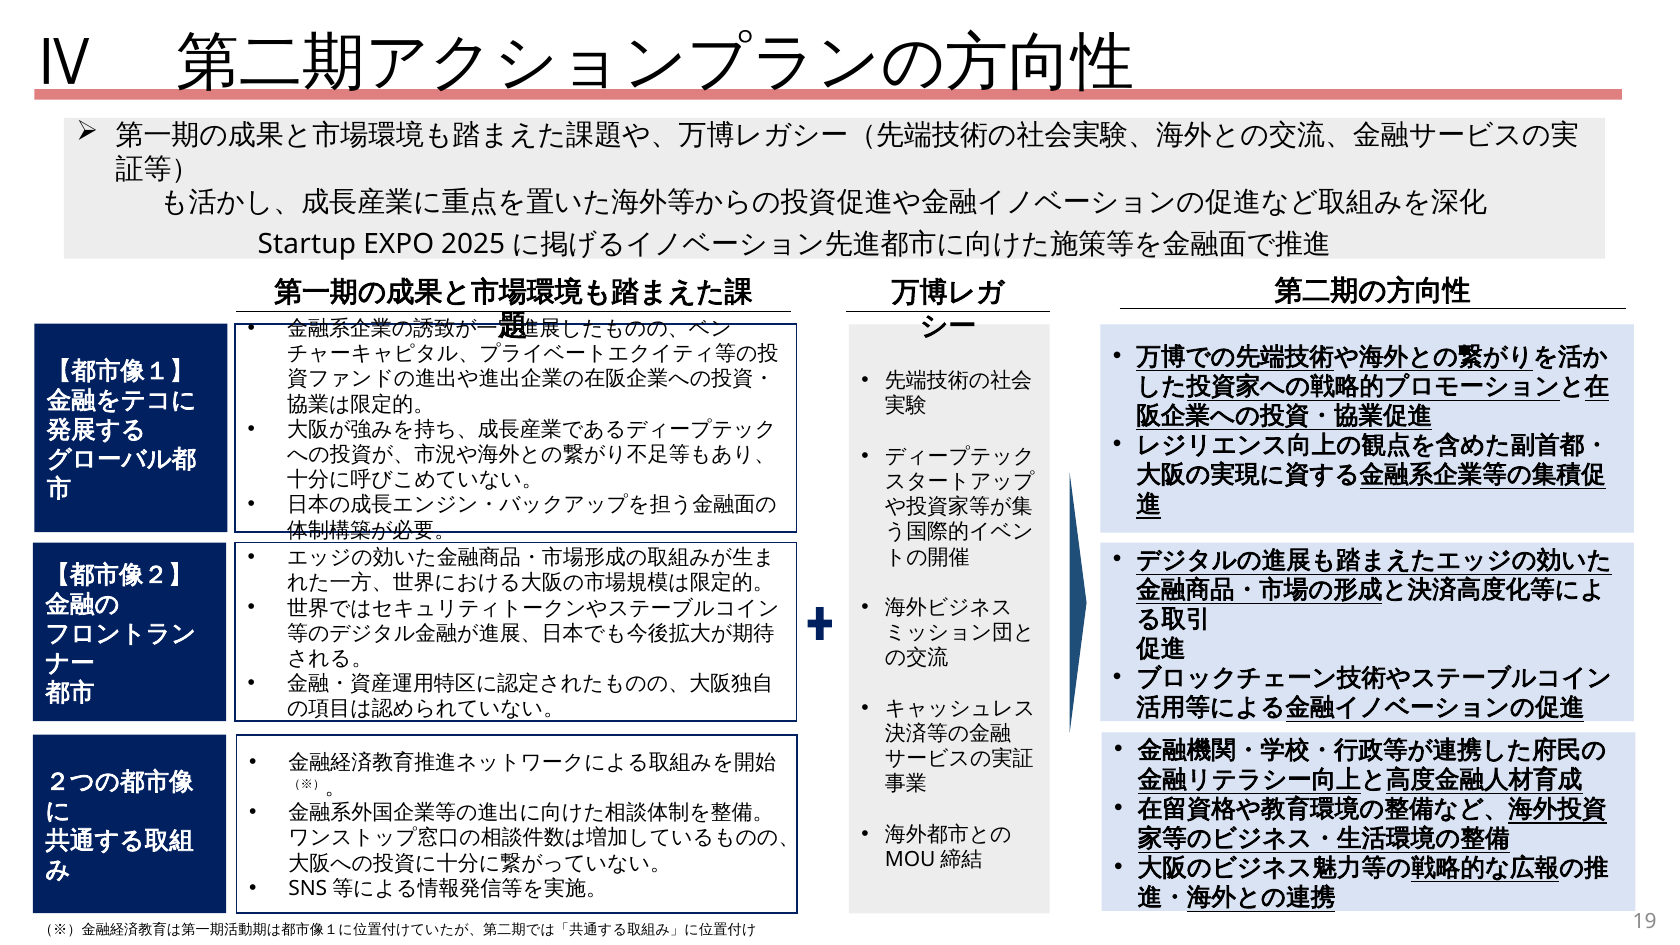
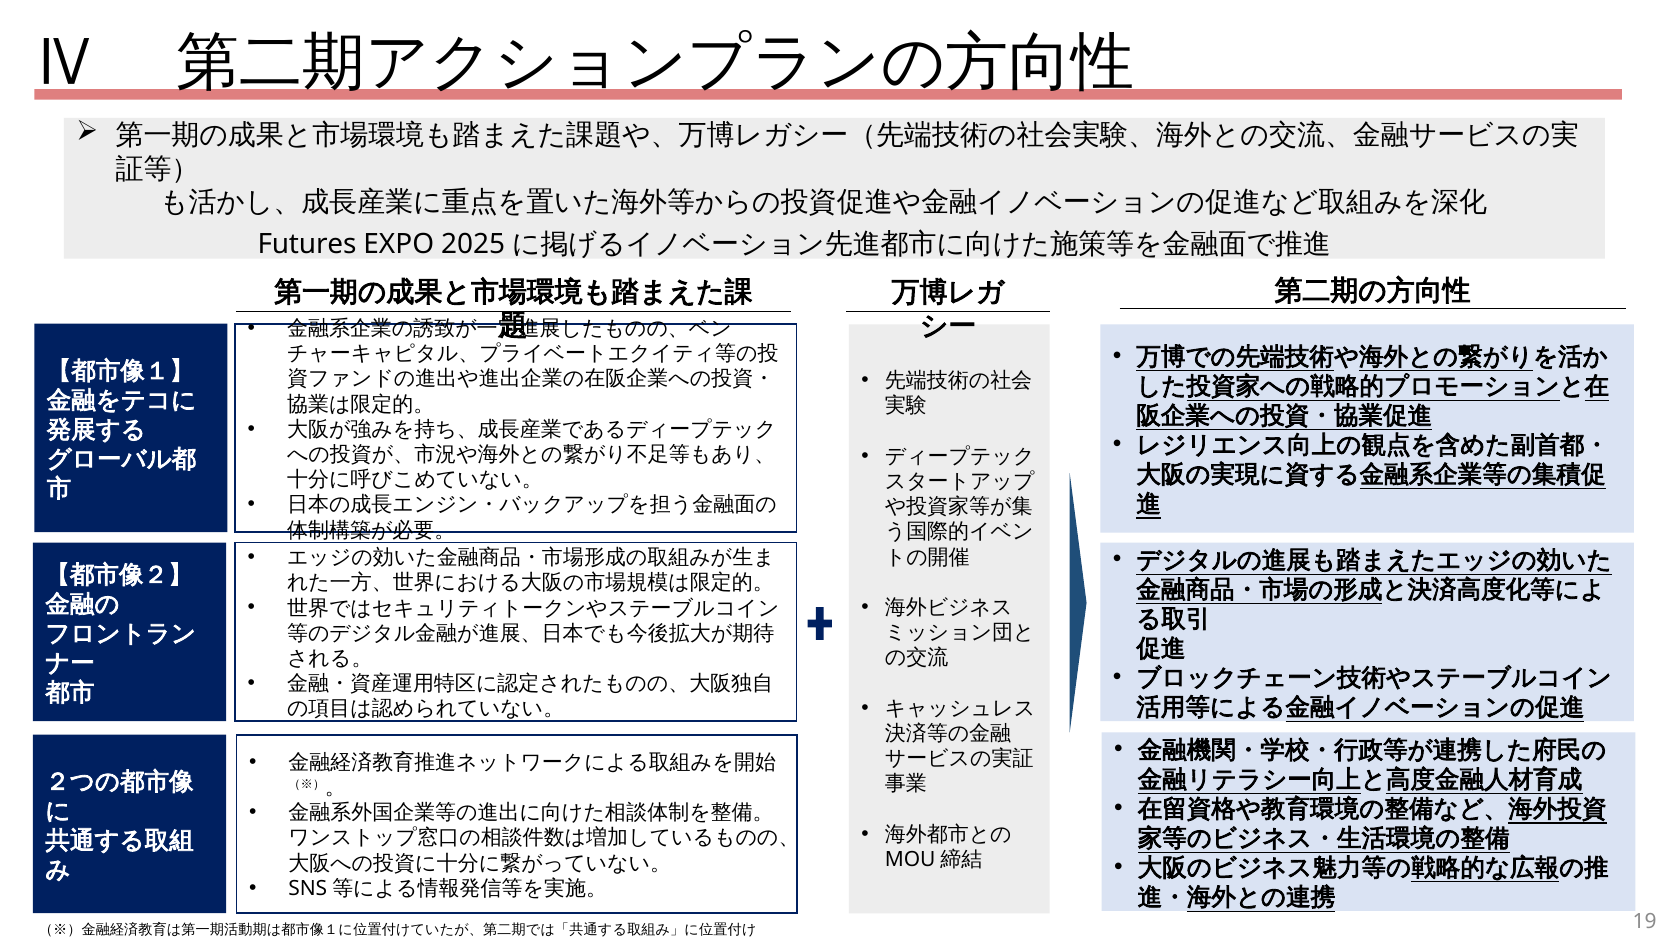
Startup: Startup -> Futures
